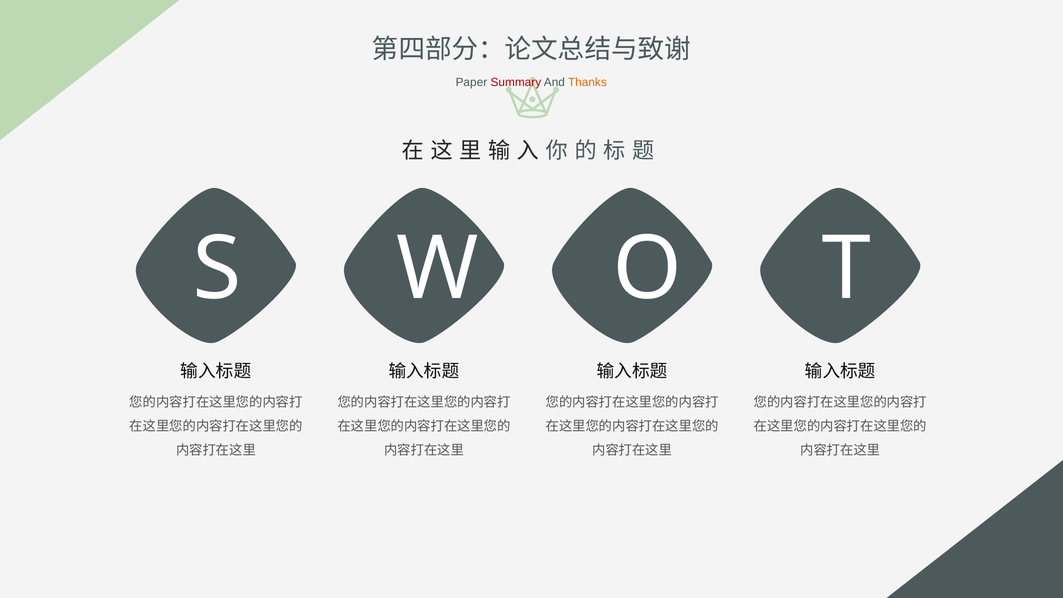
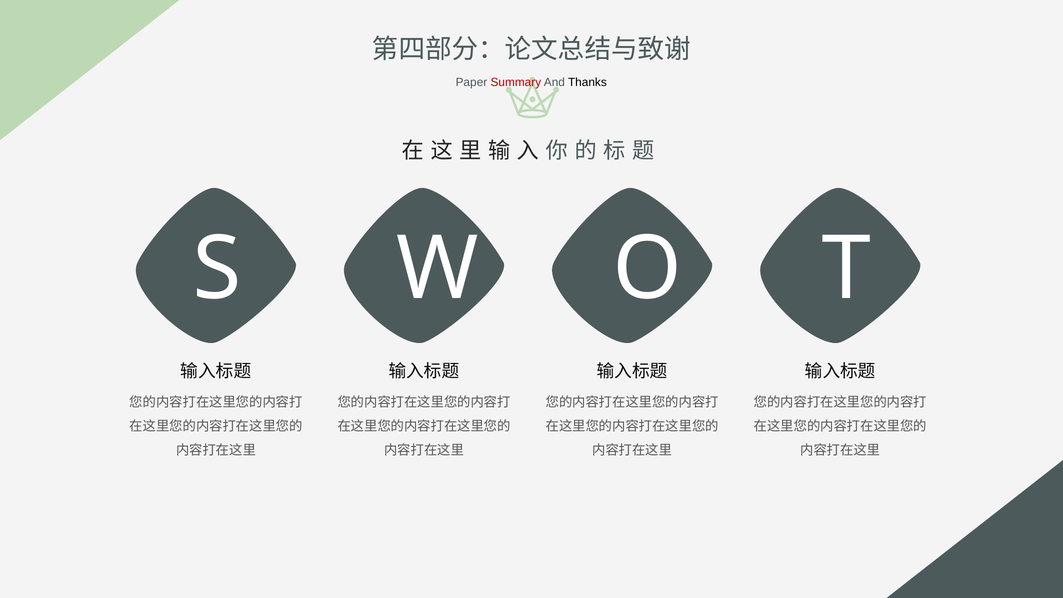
Thanks colour: orange -> black
